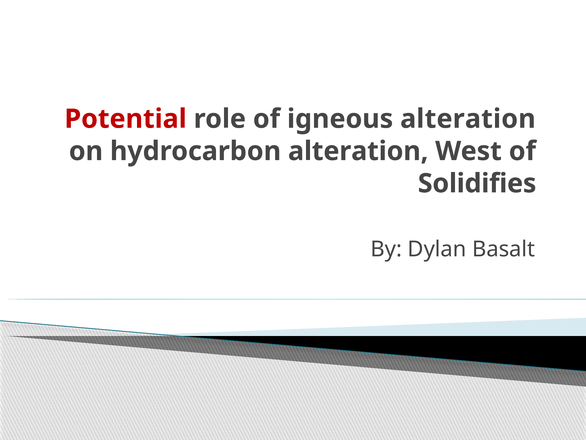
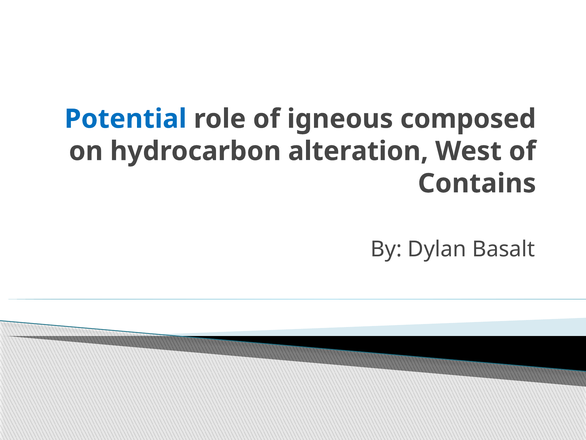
Potential colour: red -> blue
igneous alteration: alteration -> composed
Solidifies: Solidifies -> Contains
